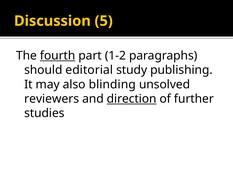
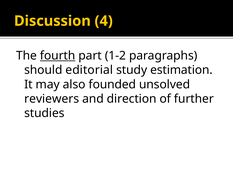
5: 5 -> 4
publishing: publishing -> estimation
blinding: blinding -> founded
direction underline: present -> none
